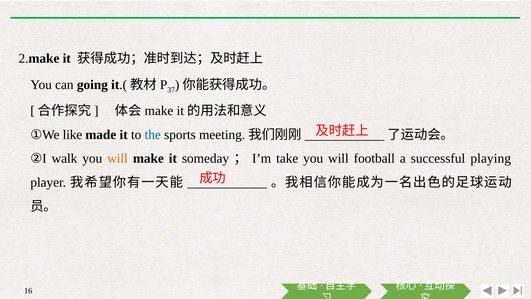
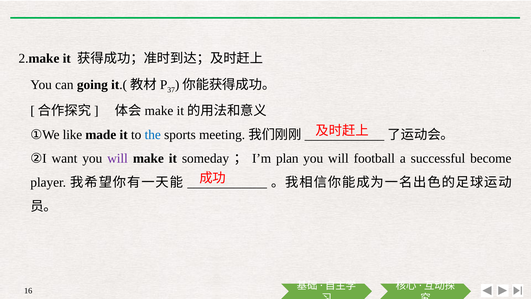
walk: walk -> want
will at (118, 158) colour: orange -> purple
take: take -> plan
playing: playing -> become
